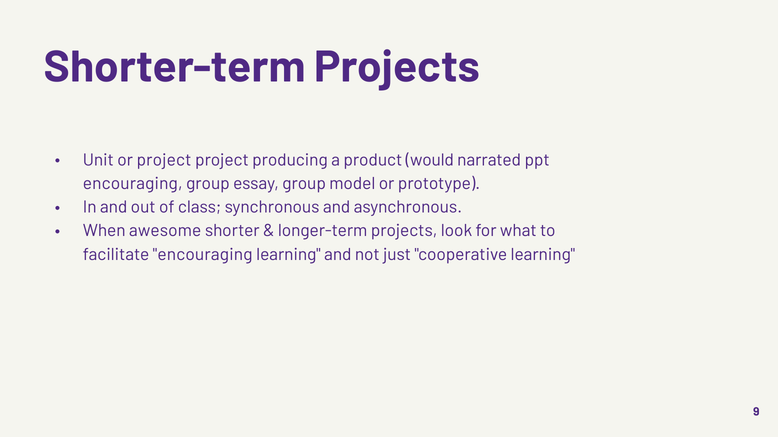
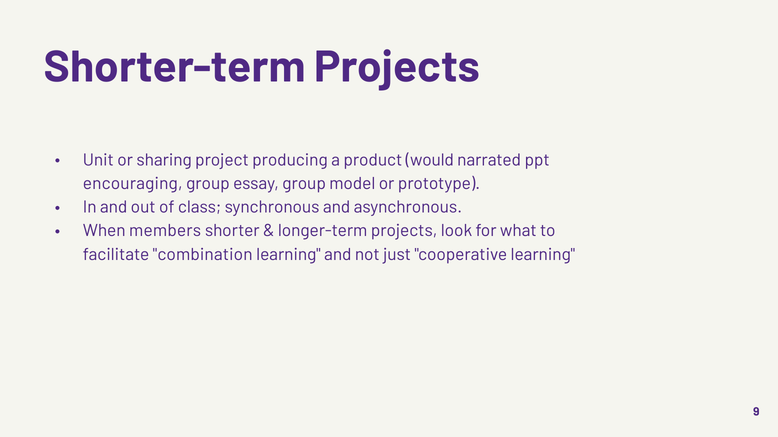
or project: project -> sharing
awesome: awesome -> members
facilitate encouraging: encouraging -> combination
